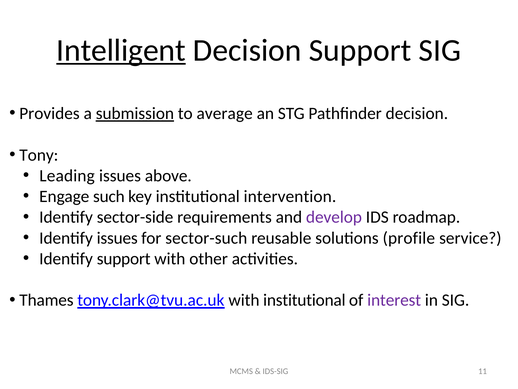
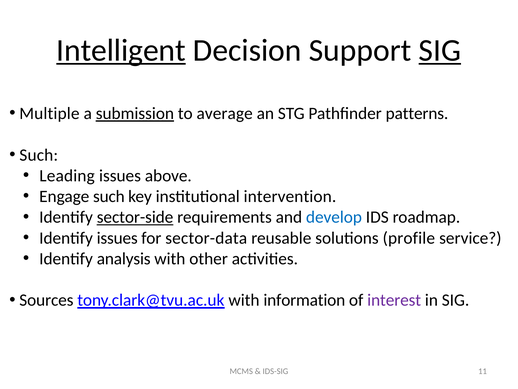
SIG at (440, 50) underline: none -> present
Provides: Provides -> Multiple
Pathfinder decision: decision -> patterns
Tony at (39, 155): Tony -> Such
sector-side underline: none -> present
develop colour: purple -> blue
sector-such: sector-such -> sector-data
Identify support: support -> analysis
Thames: Thames -> Sources
with institutional: institutional -> information
